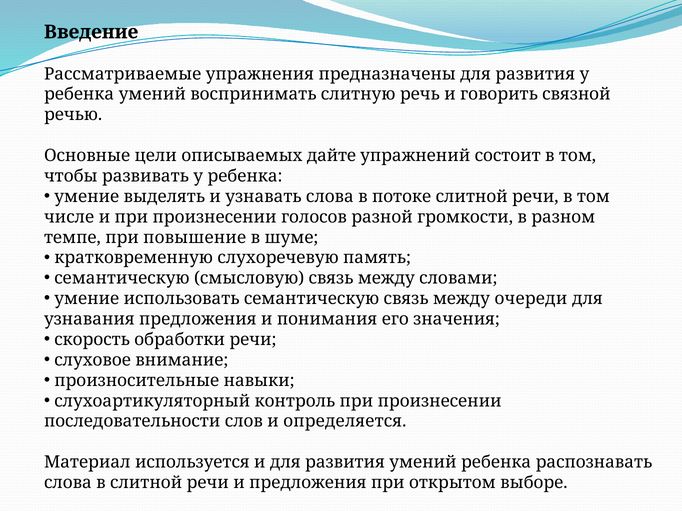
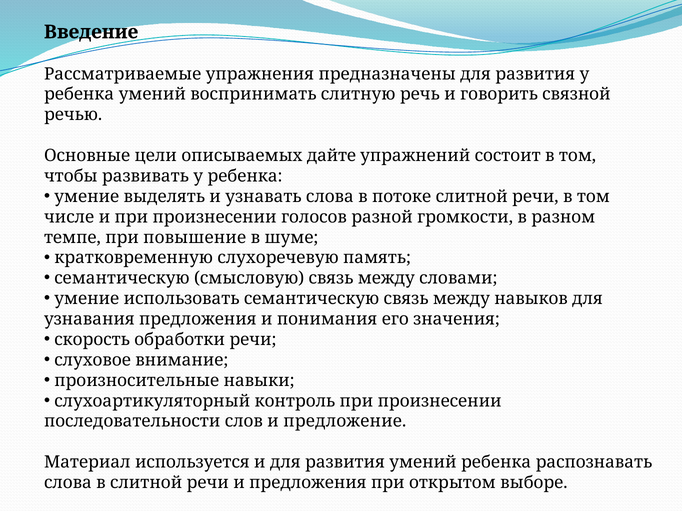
очереди: очереди -> навыков
определяется: определяется -> предложение
